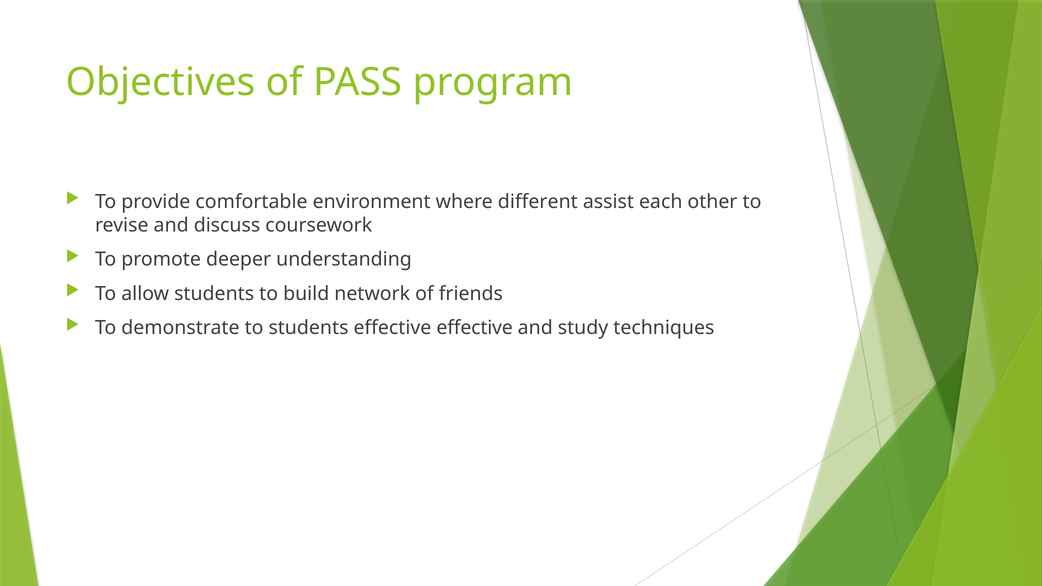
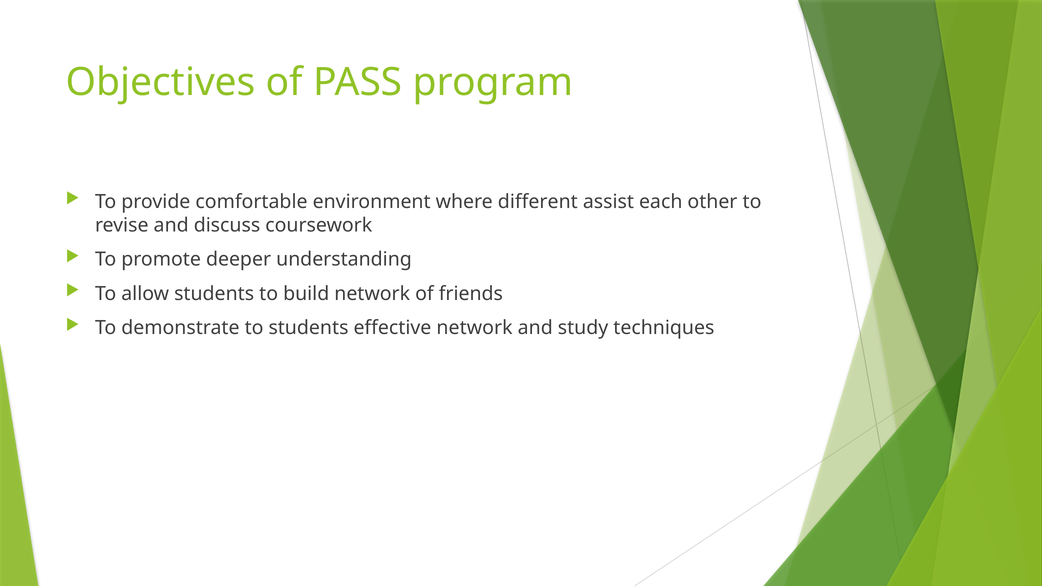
effective effective: effective -> network
